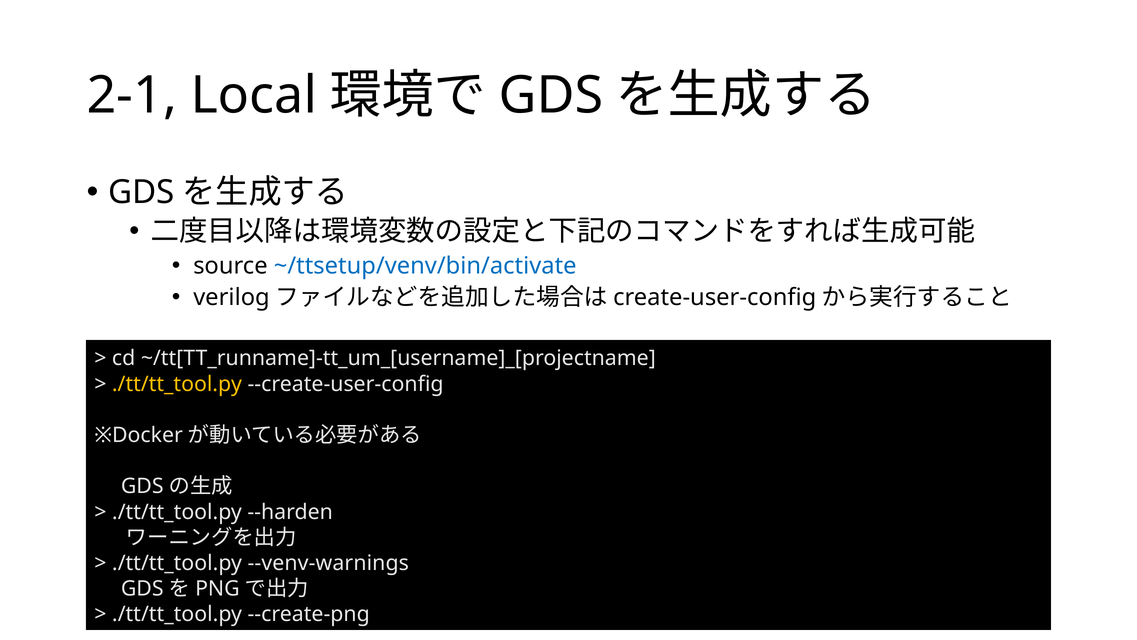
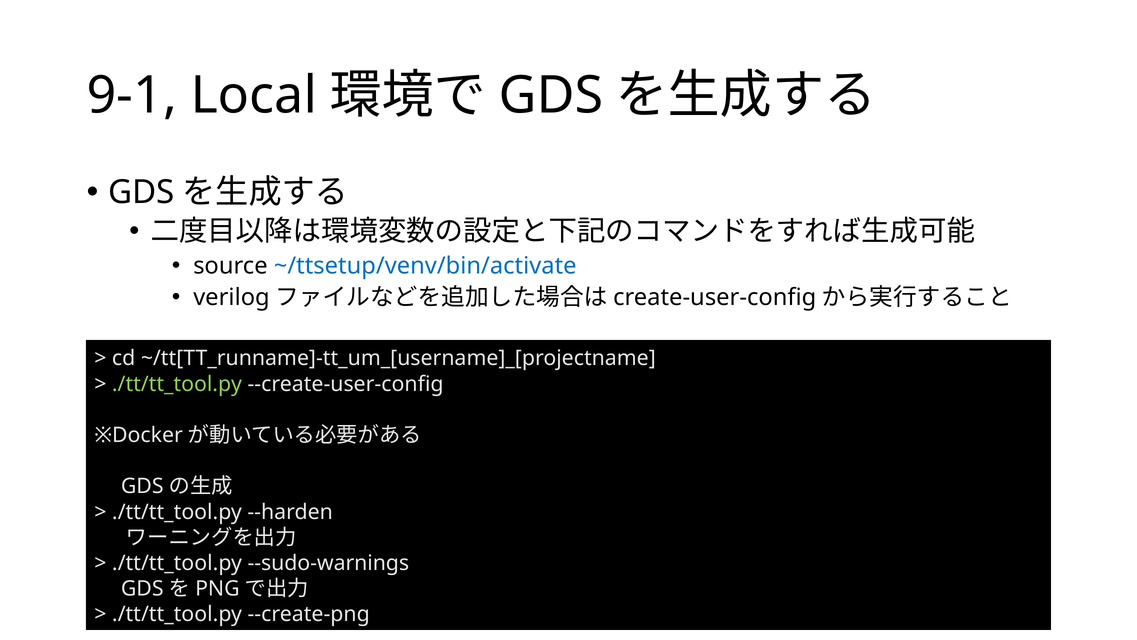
2-1: 2-1 -> 9-1
./tt/tt_tool.py at (177, 384) colour: yellow -> light green
--venv-warnings: --venv-warnings -> --sudo-warnings
